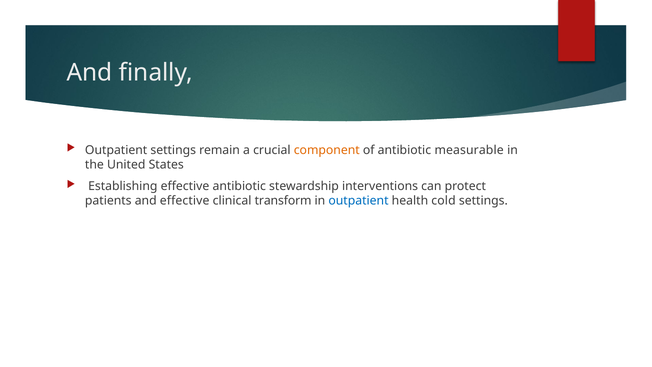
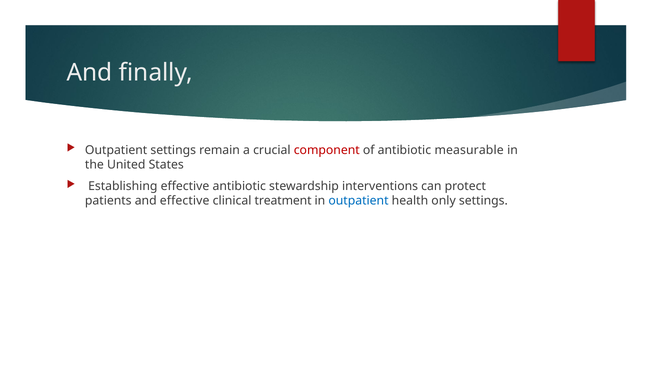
component colour: orange -> red
transform: transform -> treatment
cold: cold -> only
